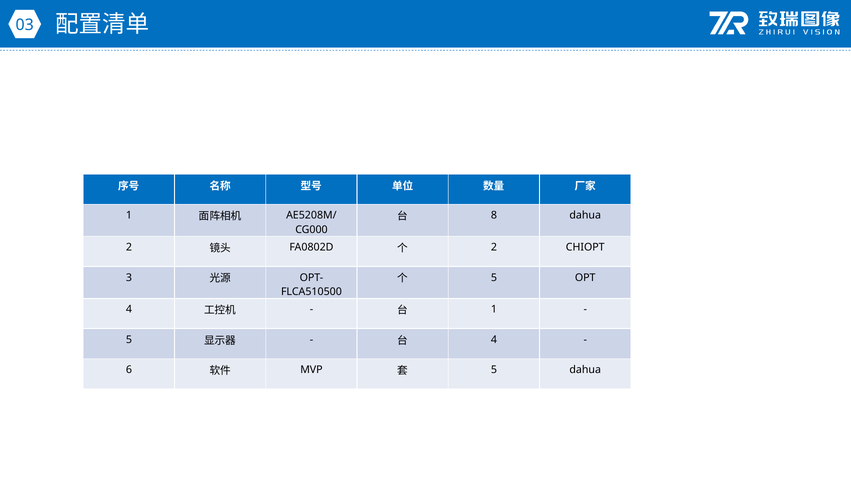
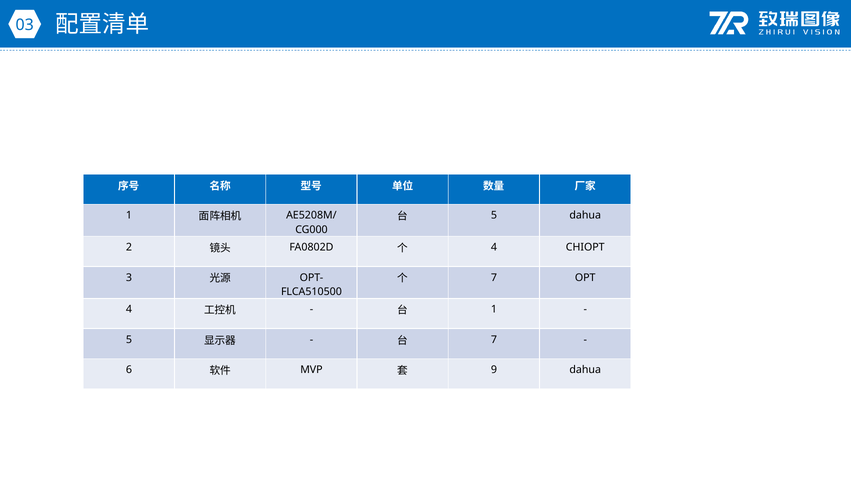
8 at (494, 215): 8 -> 5
2 at (494, 247): 2 -> 4
5 at (494, 277): 5 -> 7
4 at (494, 339): 4 -> 7
5 at (494, 370): 5 -> 9
